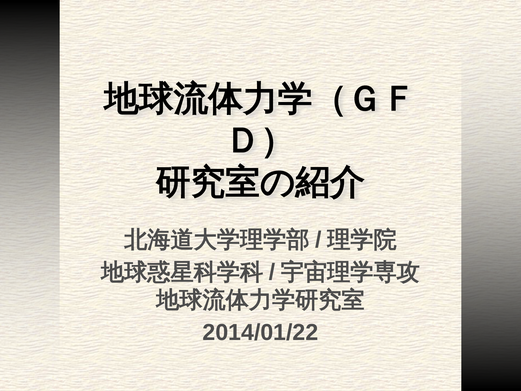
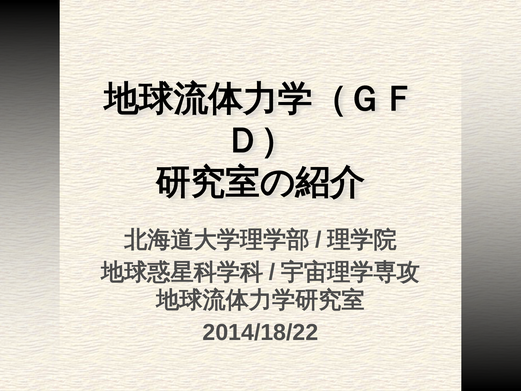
2014/01/22: 2014/01/22 -> 2014/18/22
